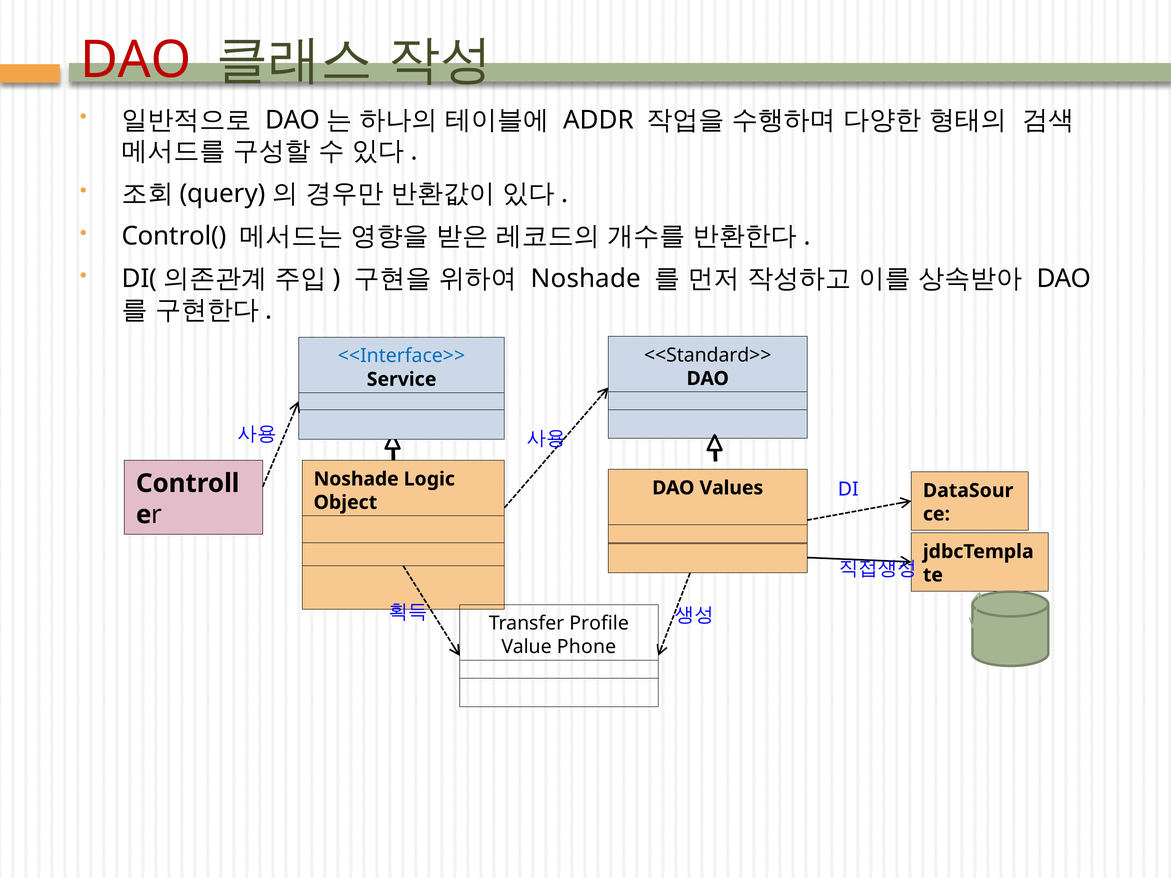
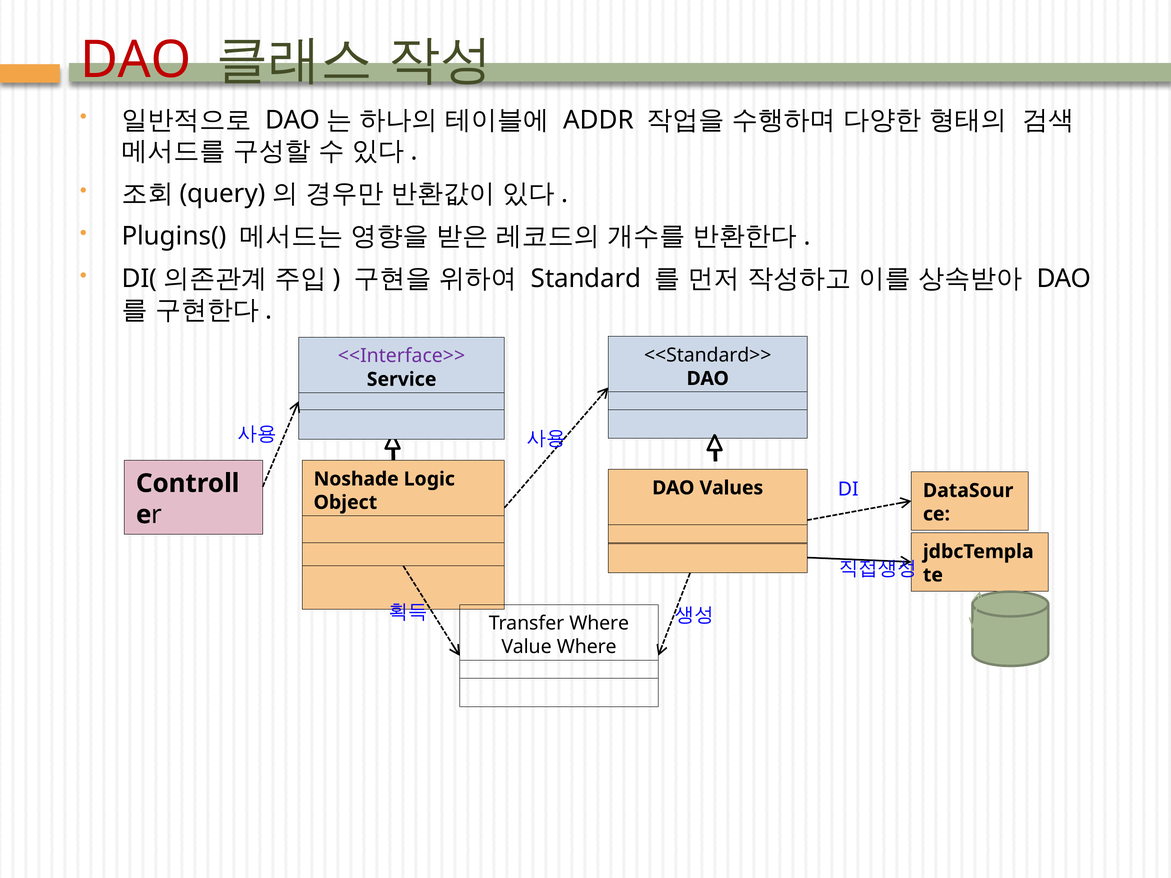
Control(: Control( -> Plugins(
Noshade at (586, 279): Noshade -> Standard
<<Interface>> colour: blue -> purple
Transfer Profile: Profile -> Where
Value Phone: Phone -> Where
